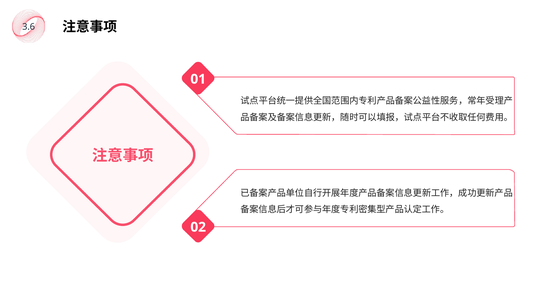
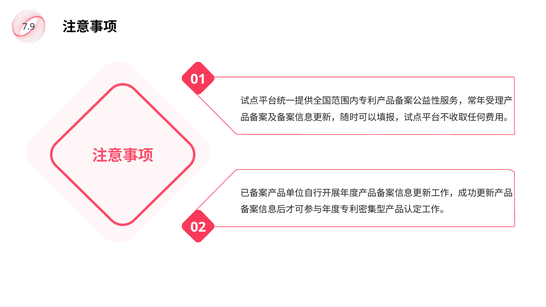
3.6: 3.6 -> 7.9
